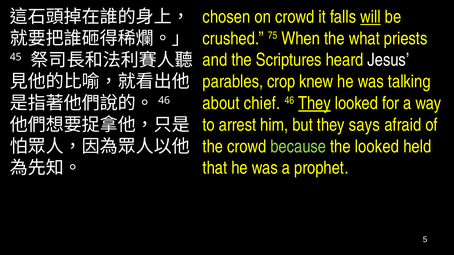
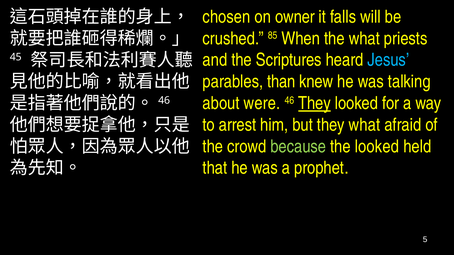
on crowd: crowd -> owner
will underline: present -> none
75: 75 -> 85
Jesus colour: white -> light blue
crop: crop -> than
chief: chief -> were
they says: says -> what
